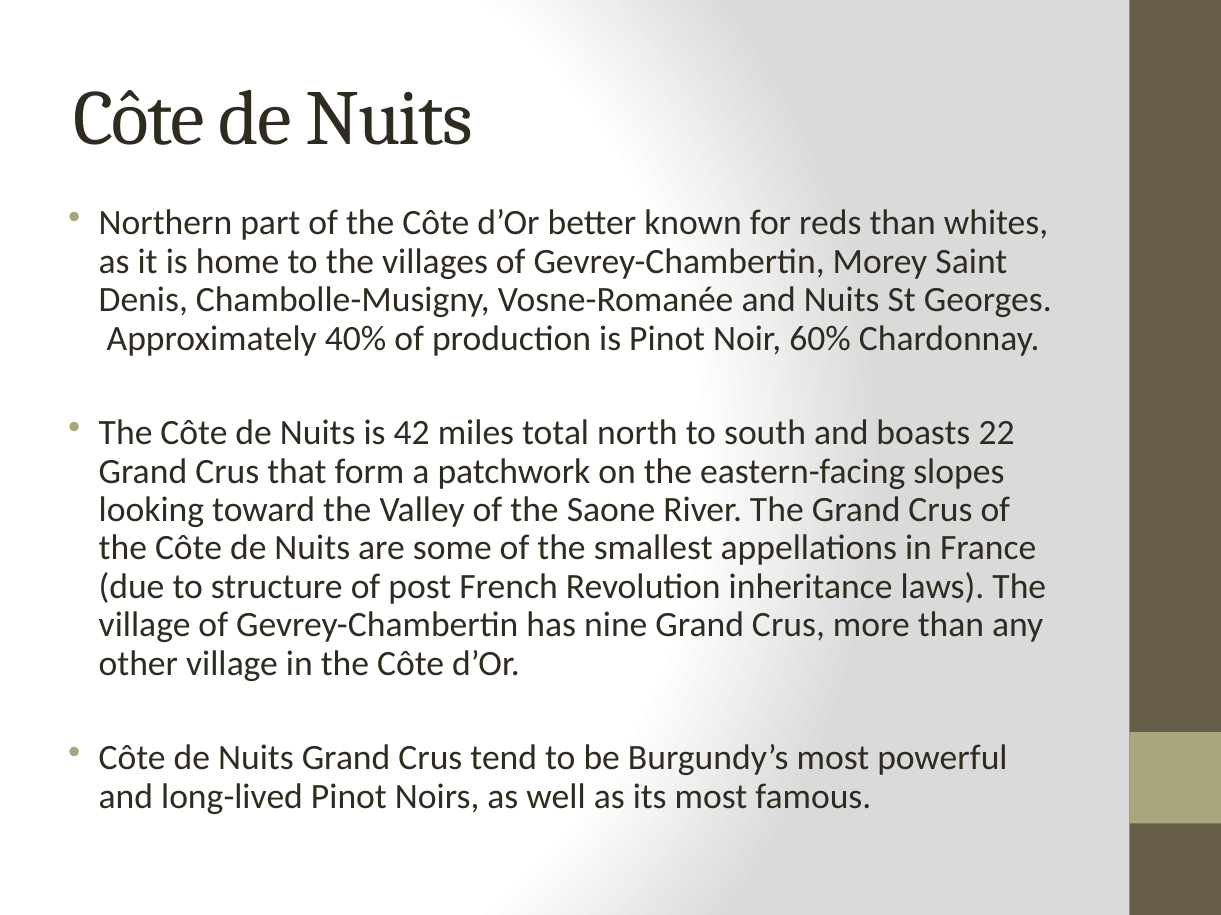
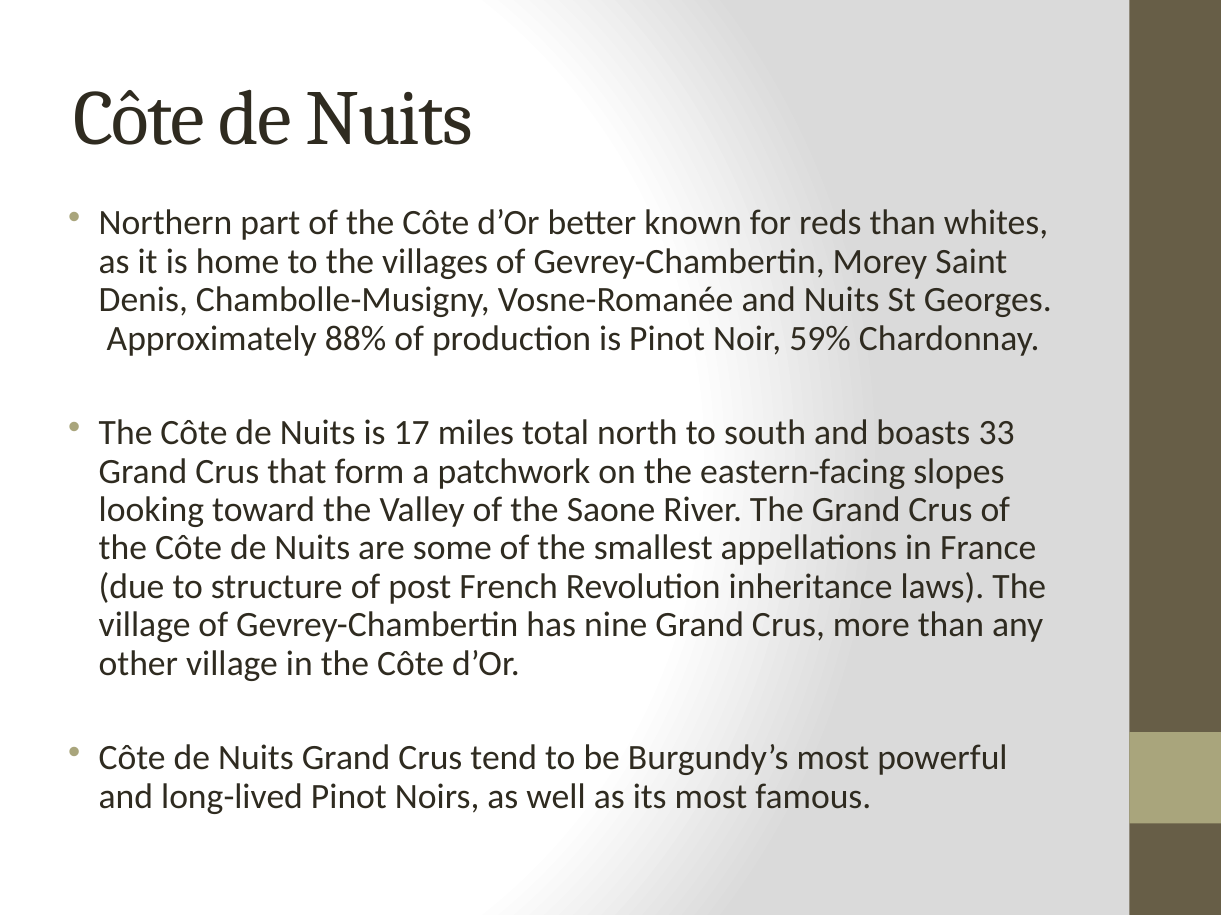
40%: 40% -> 88%
60%: 60% -> 59%
42: 42 -> 17
22: 22 -> 33
